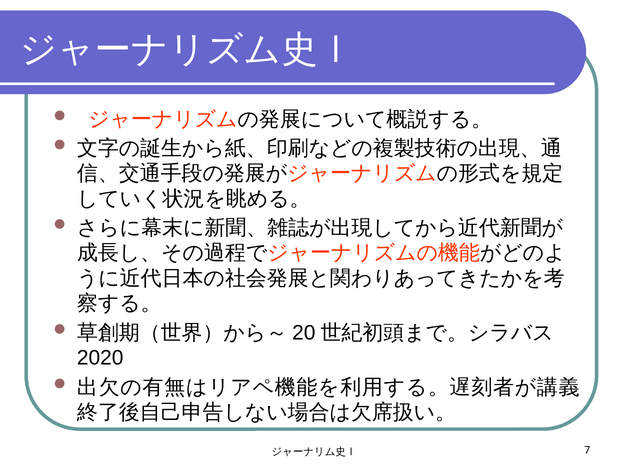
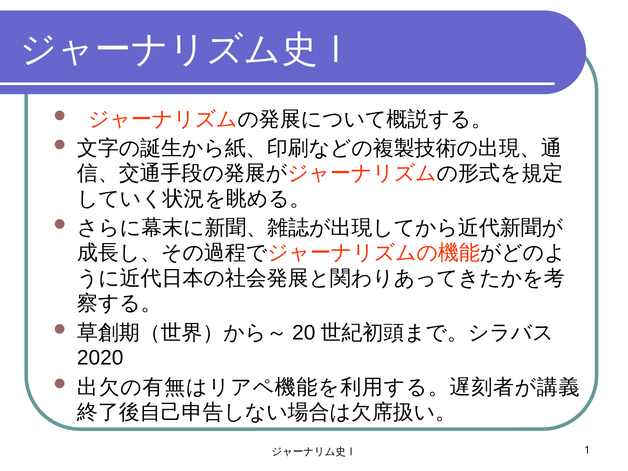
7: 7 -> 1
